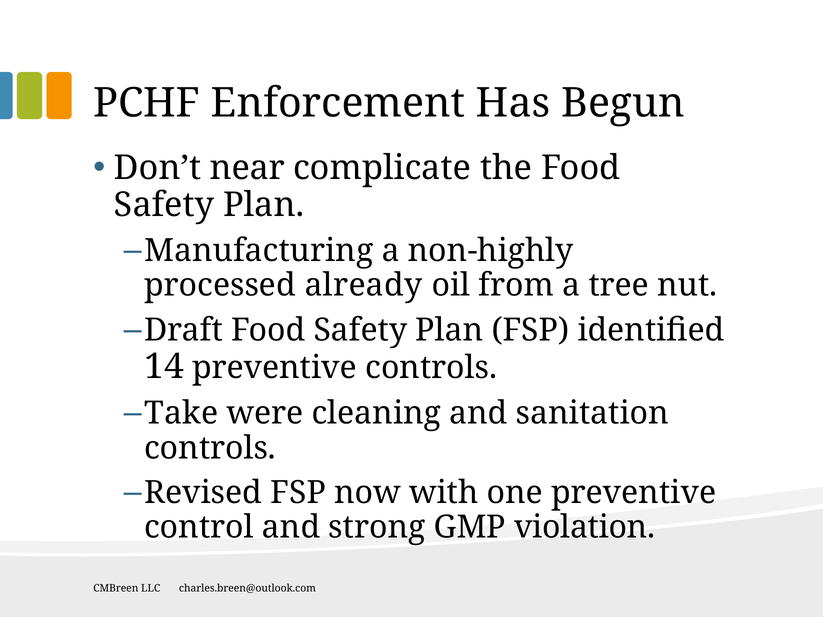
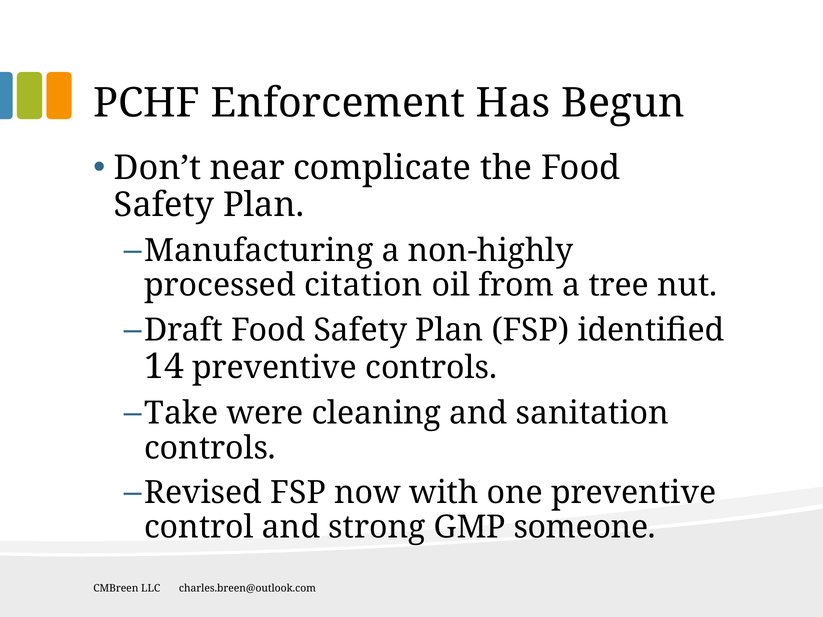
already: already -> citation
violation: violation -> someone
